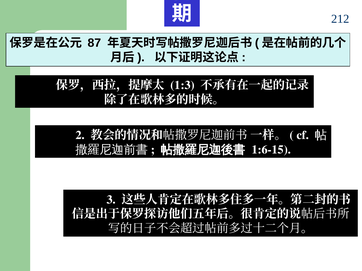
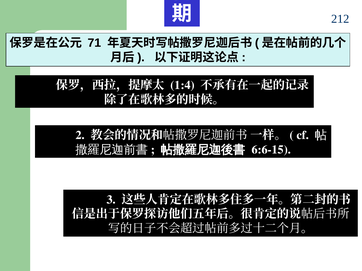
87: 87 -> 71
1:3: 1:3 -> 1:4
1:6-15: 1:6-15 -> 6:6-15
